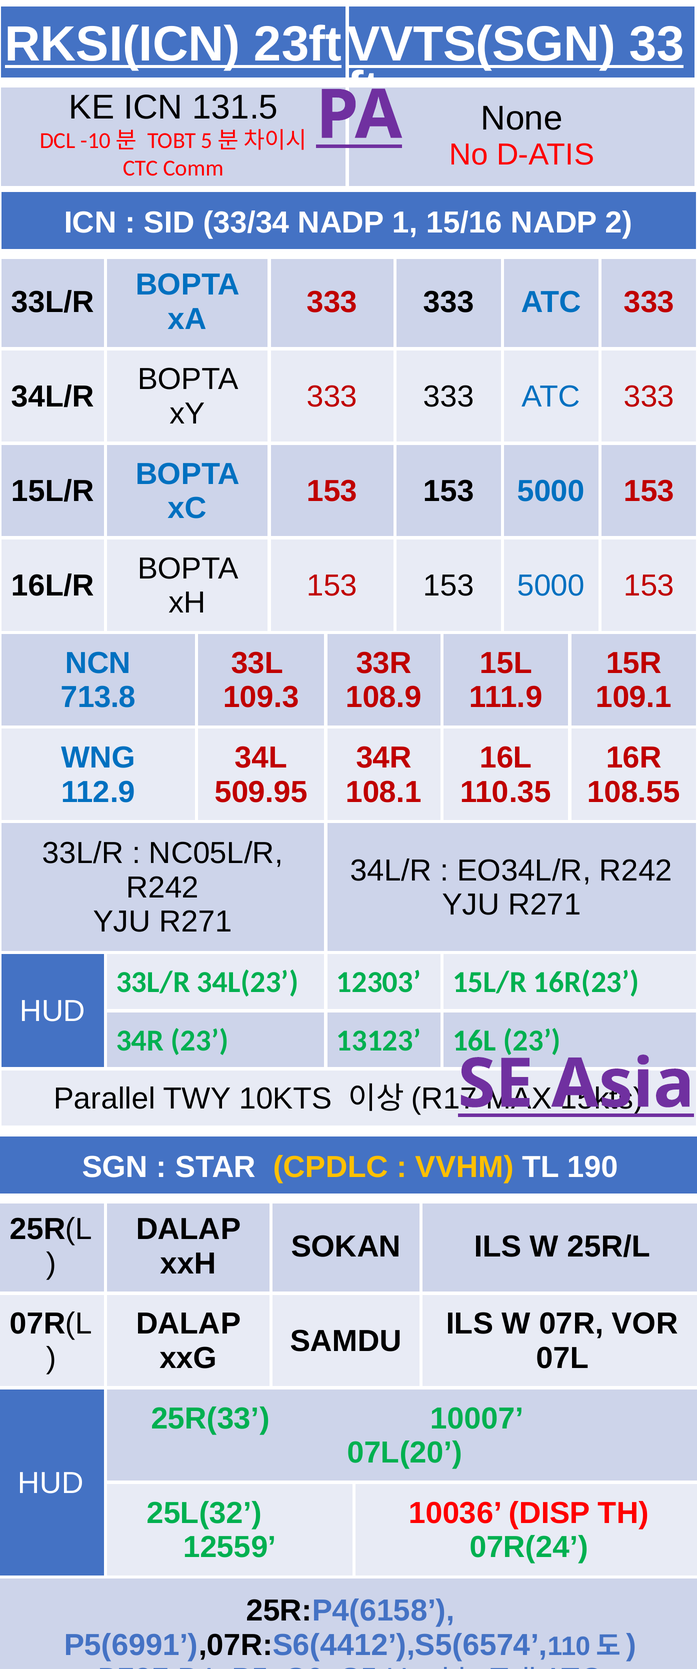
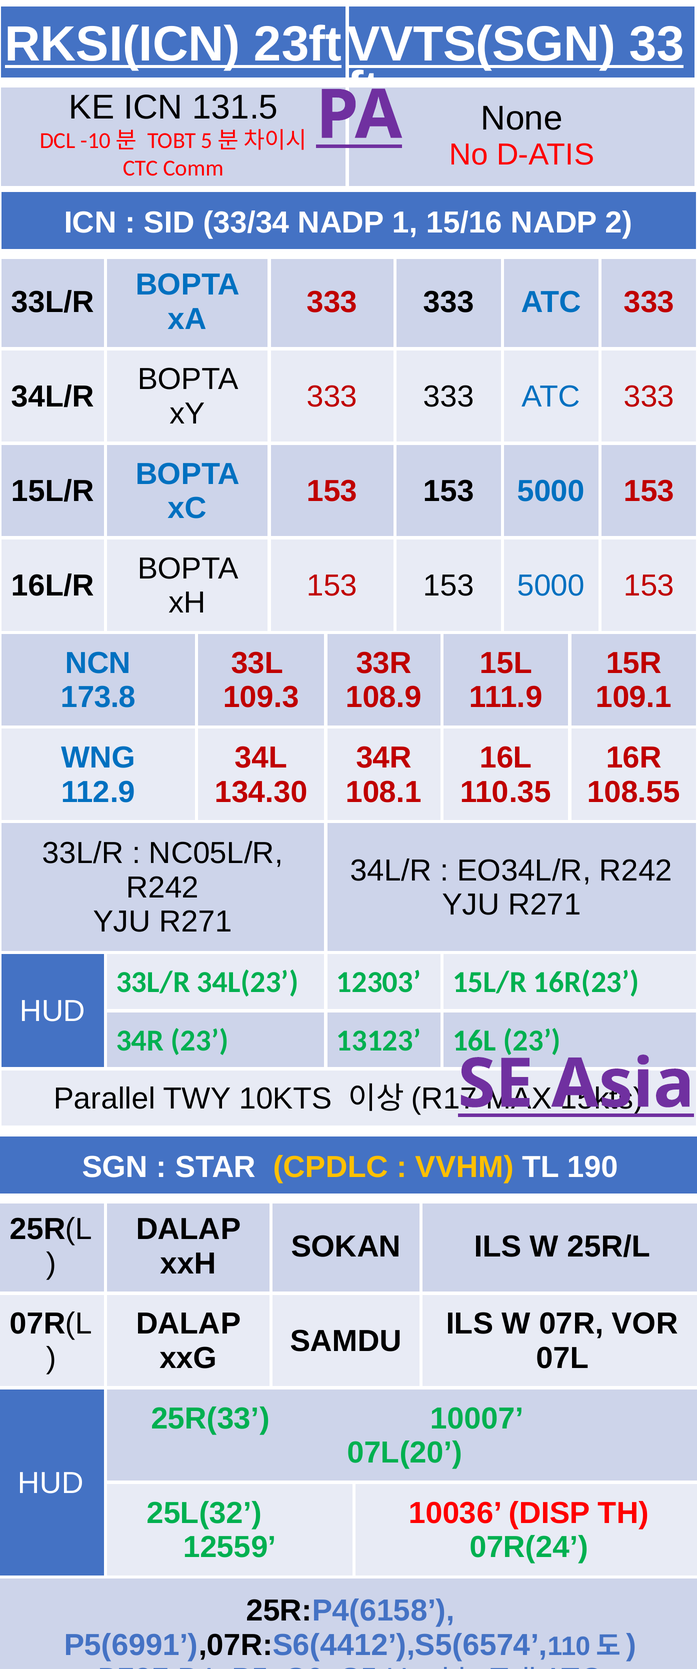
713.8: 713.8 -> 173.8
509.95: 509.95 -> 134.30
